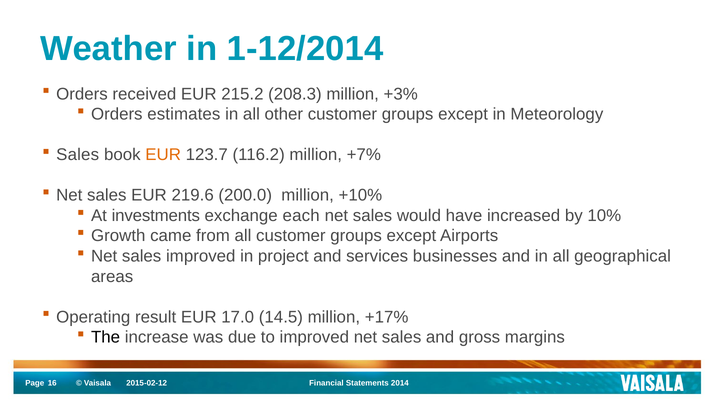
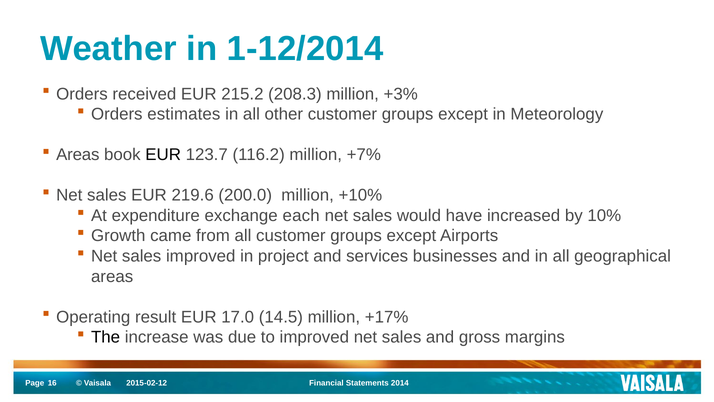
Sales at (78, 155): Sales -> Areas
EUR at (163, 155) colour: orange -> black
investments: investments -> expenditure
